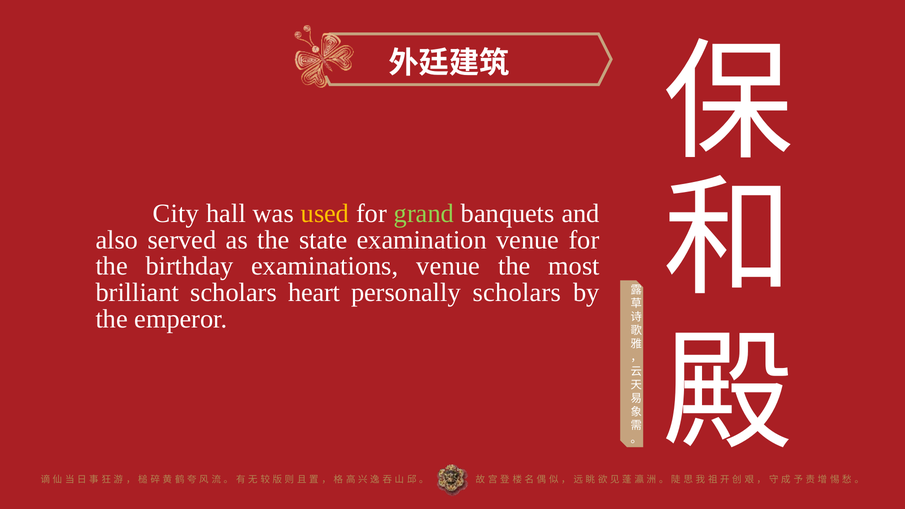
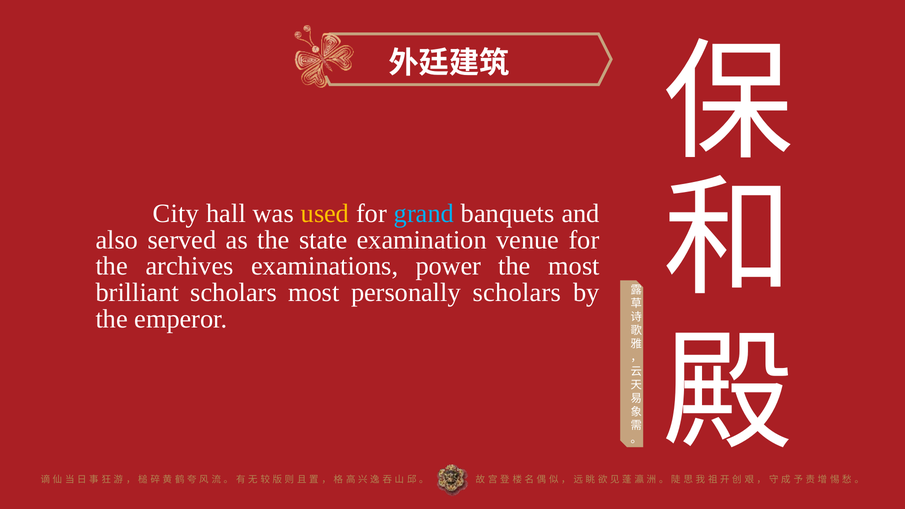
grand colour: light green -> light blue
birthday: birthday -> archives
examinations venue: venue -> power
scholars heart: heart -> most
